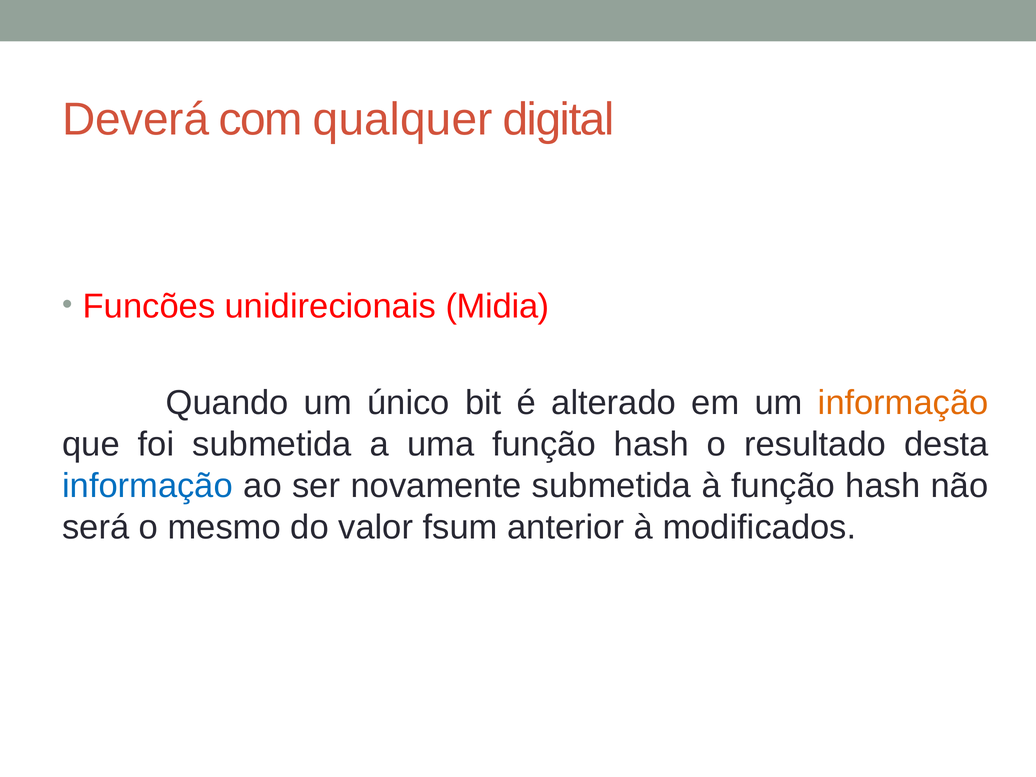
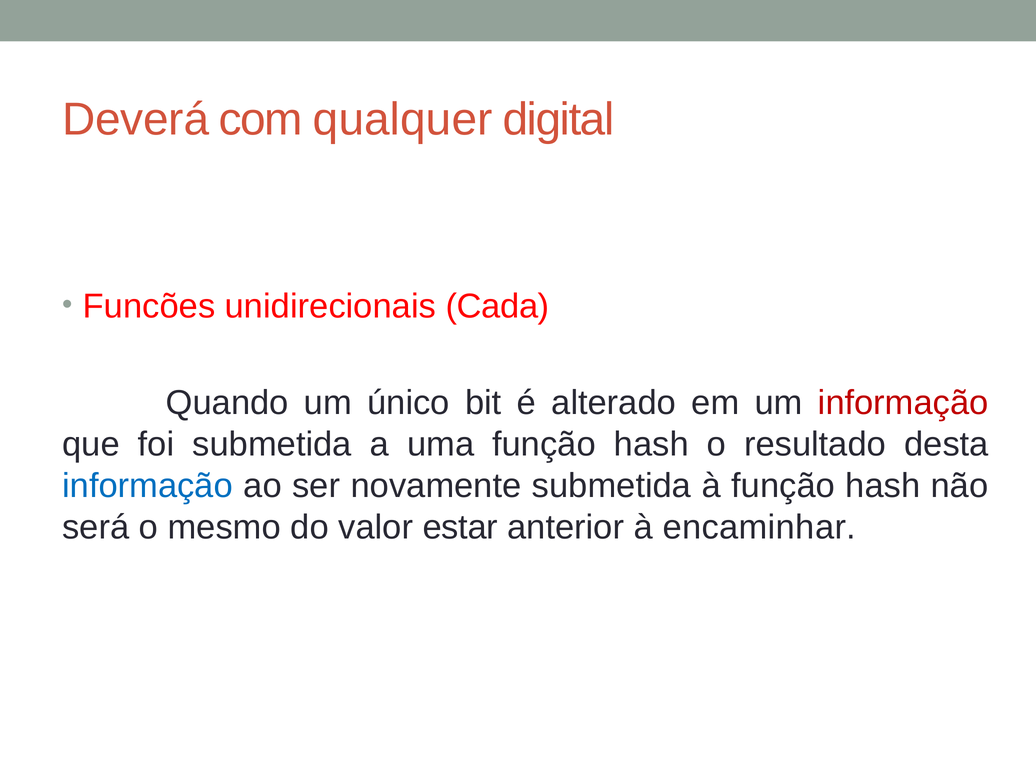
Midia: Midia -> Cada
informação at (903, 403) colour: orange -> red
fsum: fsum -> estar
modificados: modificados -> encaminhar
